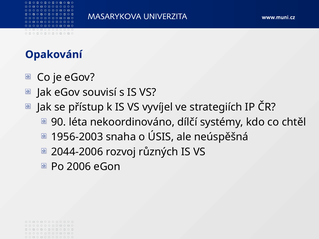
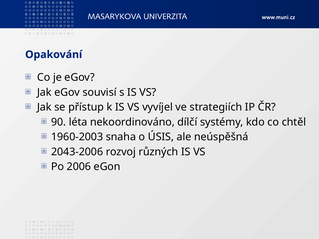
1956-2003: 1956-2003 -> 1960-2003
2044-2006: 2044-2006 -> 2043-2006
